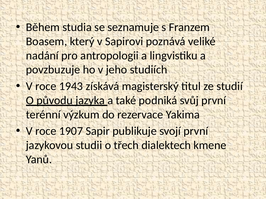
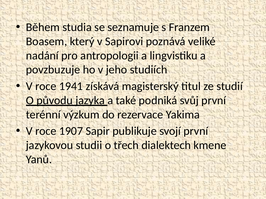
1943: 1943 -> 1941
